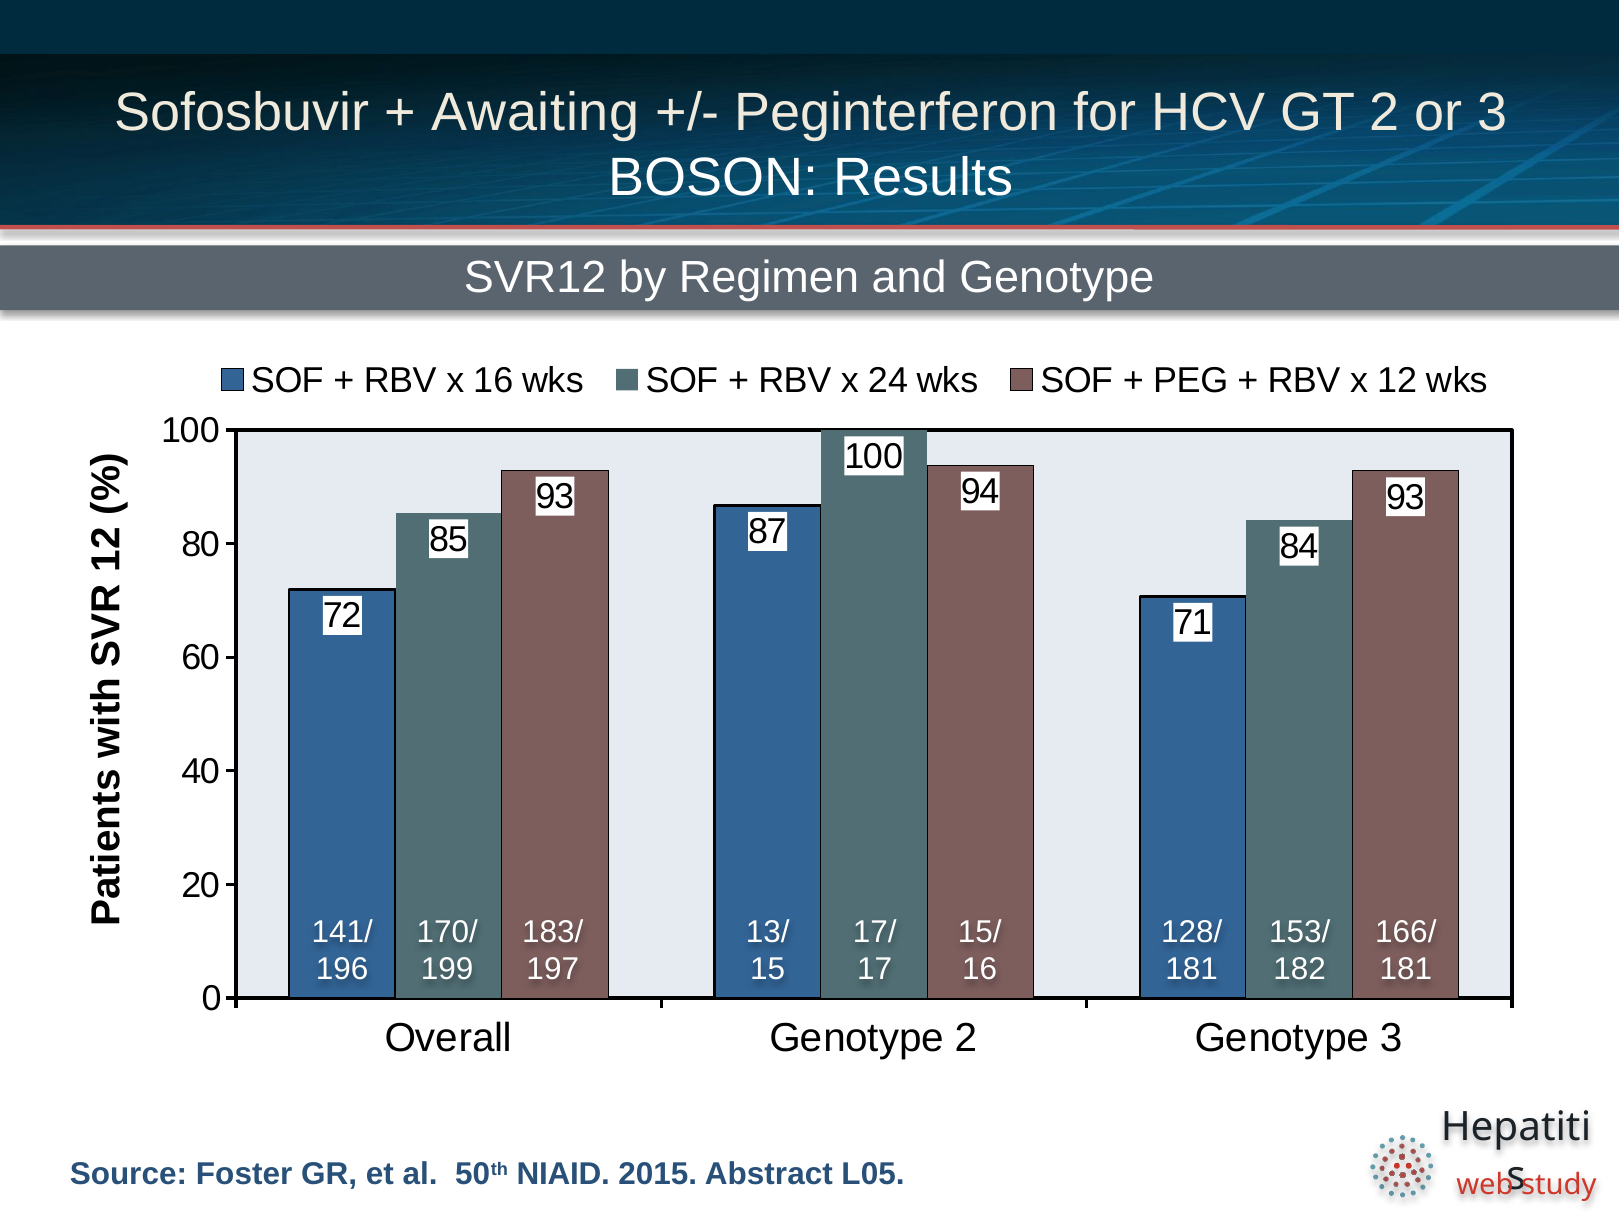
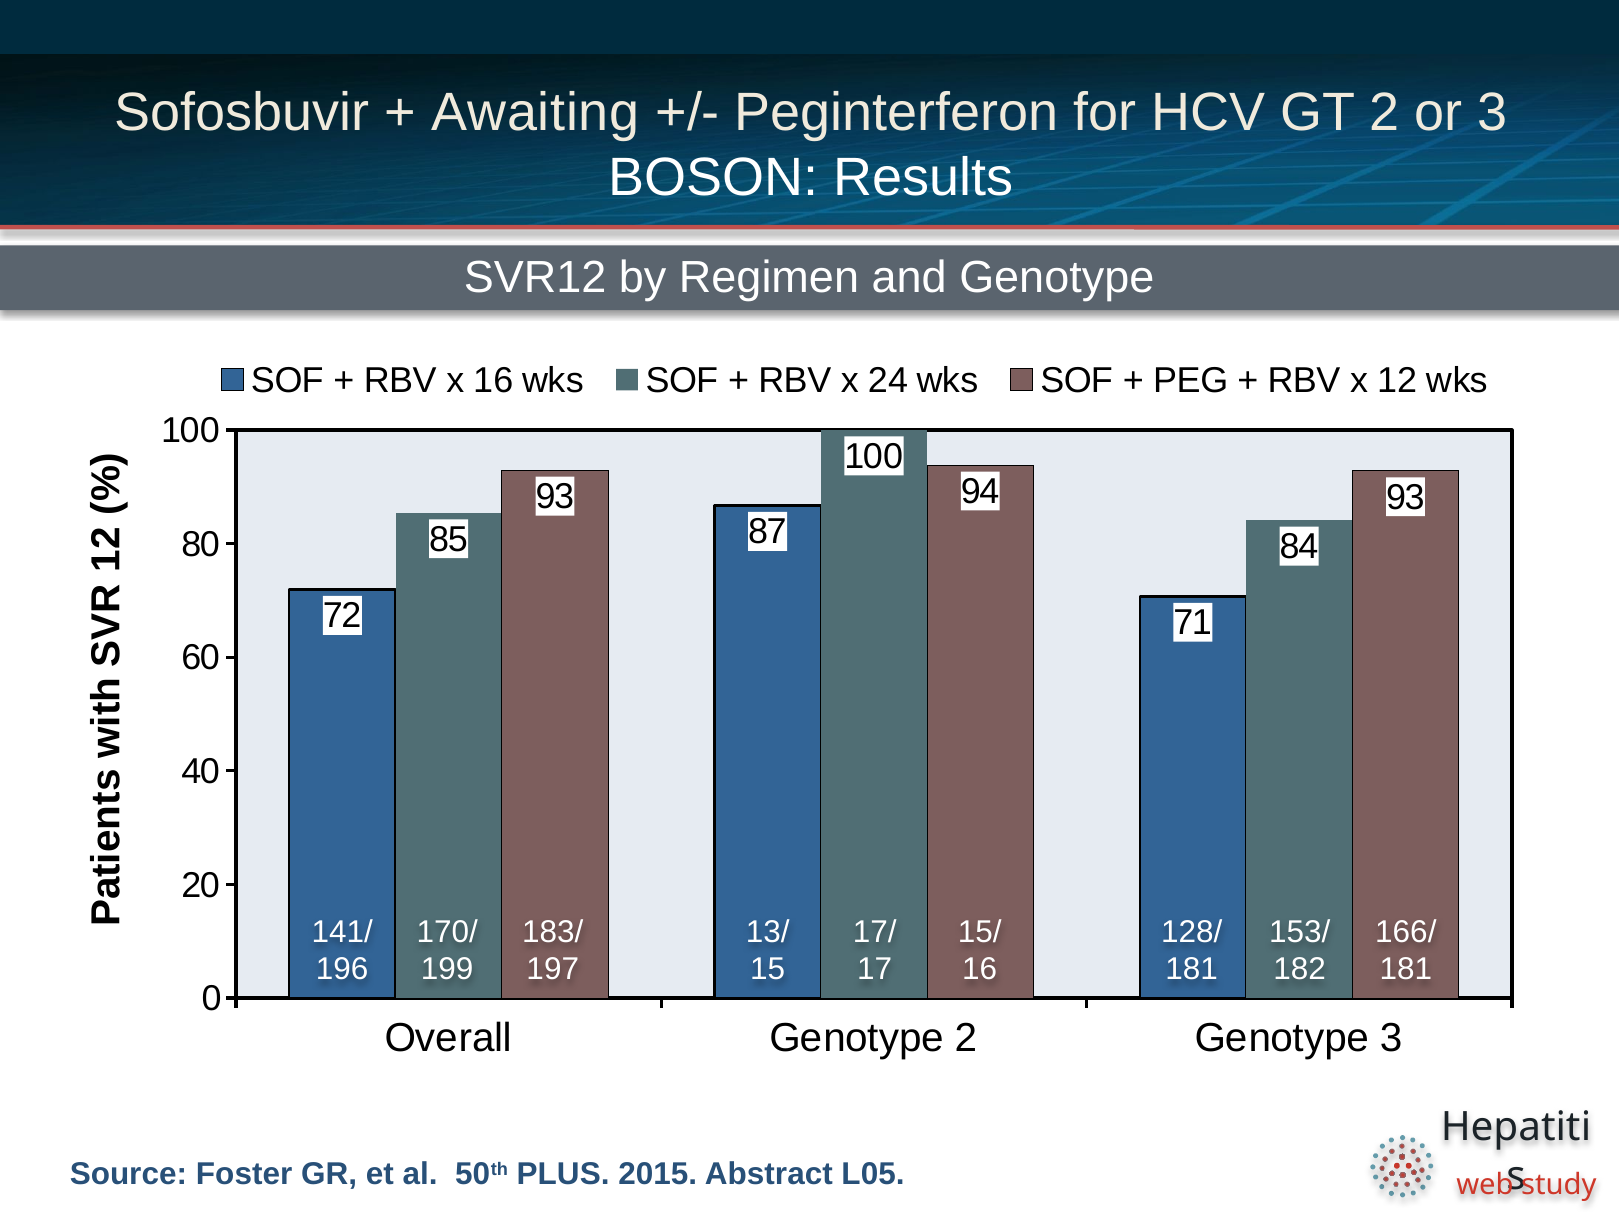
NIAID: NIAID -> PLUS
